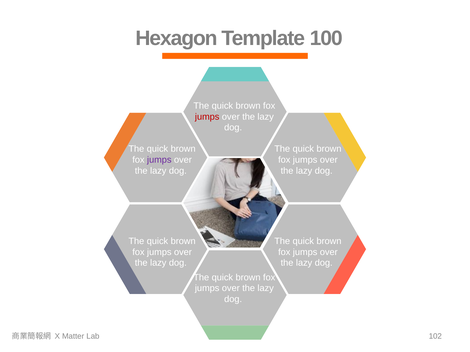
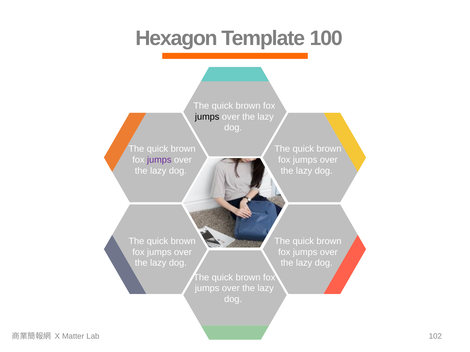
jumps at (207, 117) colour: red -> black
